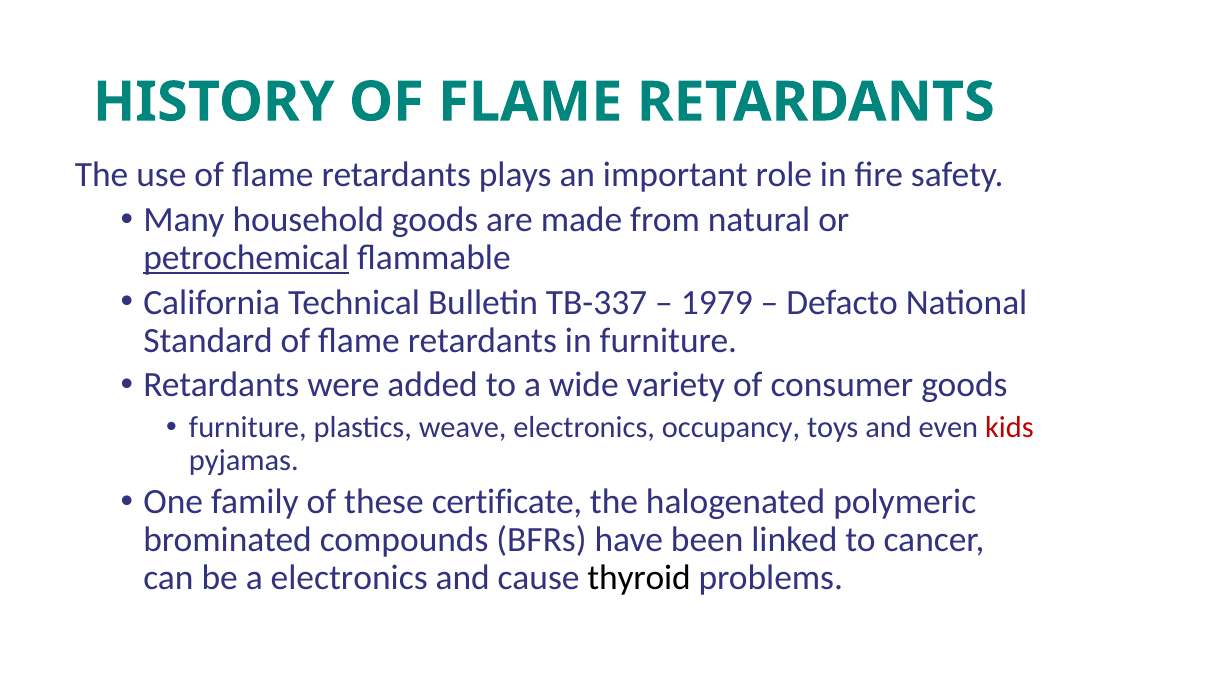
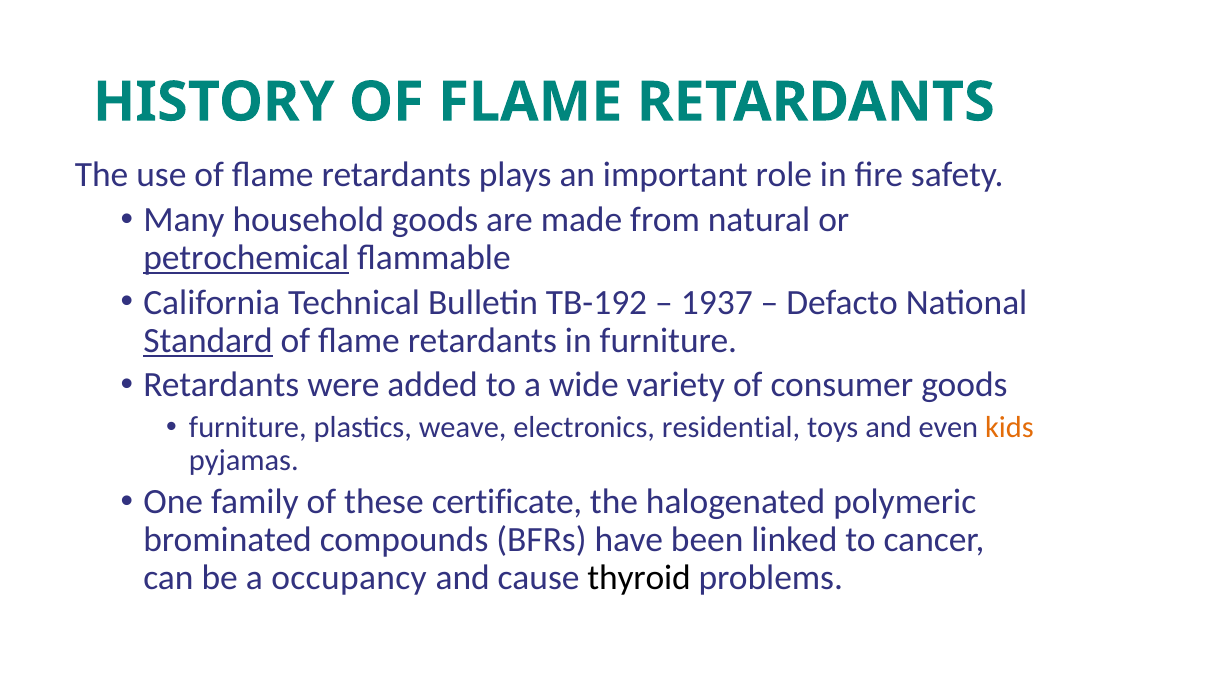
TB-337: TB-337 -> TB-192
1979: 1979 -> 1937
Standard underline: none -> present
occupancy: occupancy -> residential
kids colour: red -> orange
a electronics: electronics -> occupancy
